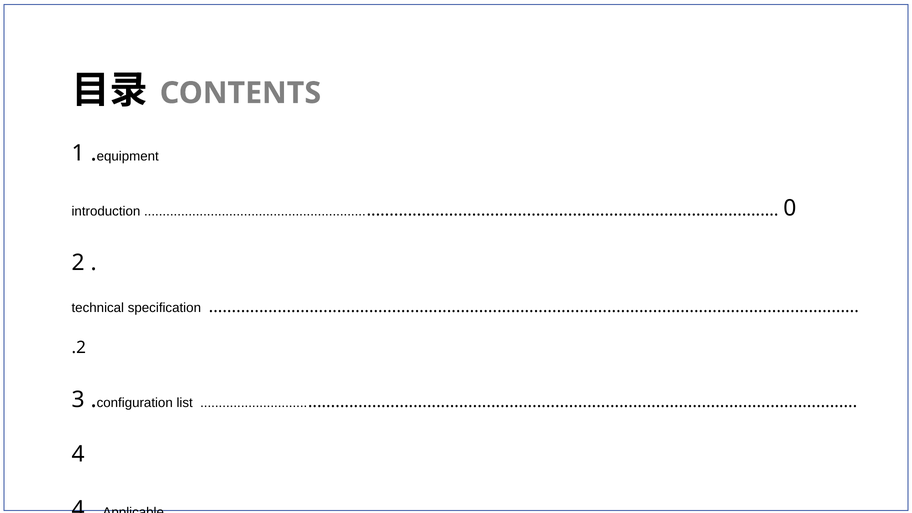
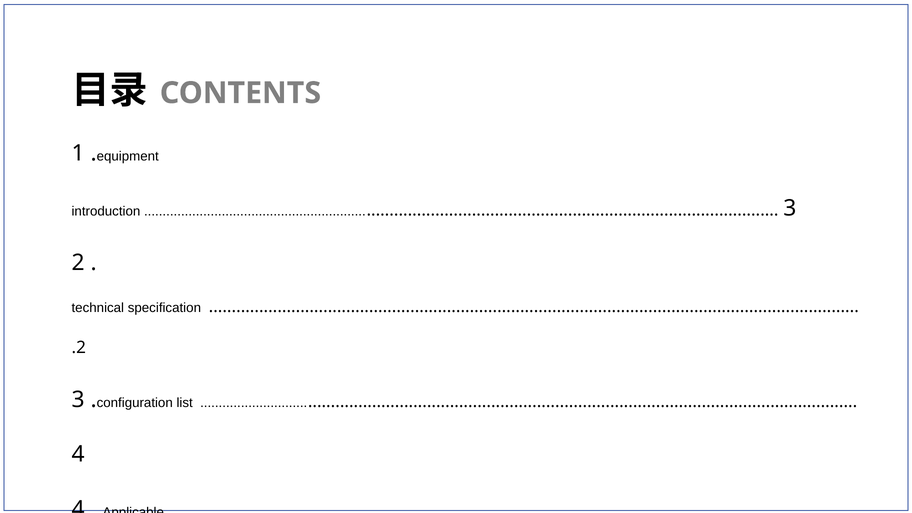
0 at (790, 208): 0 -> 3
